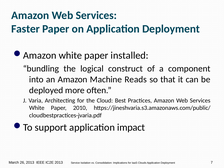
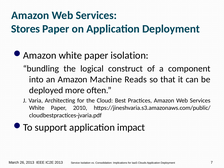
Faster: Faster -> Stores
paper installed: installed -> isolation
